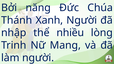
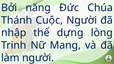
Xanh: Xanh -> Cuộc
nhiều: nhiều -> dựng
